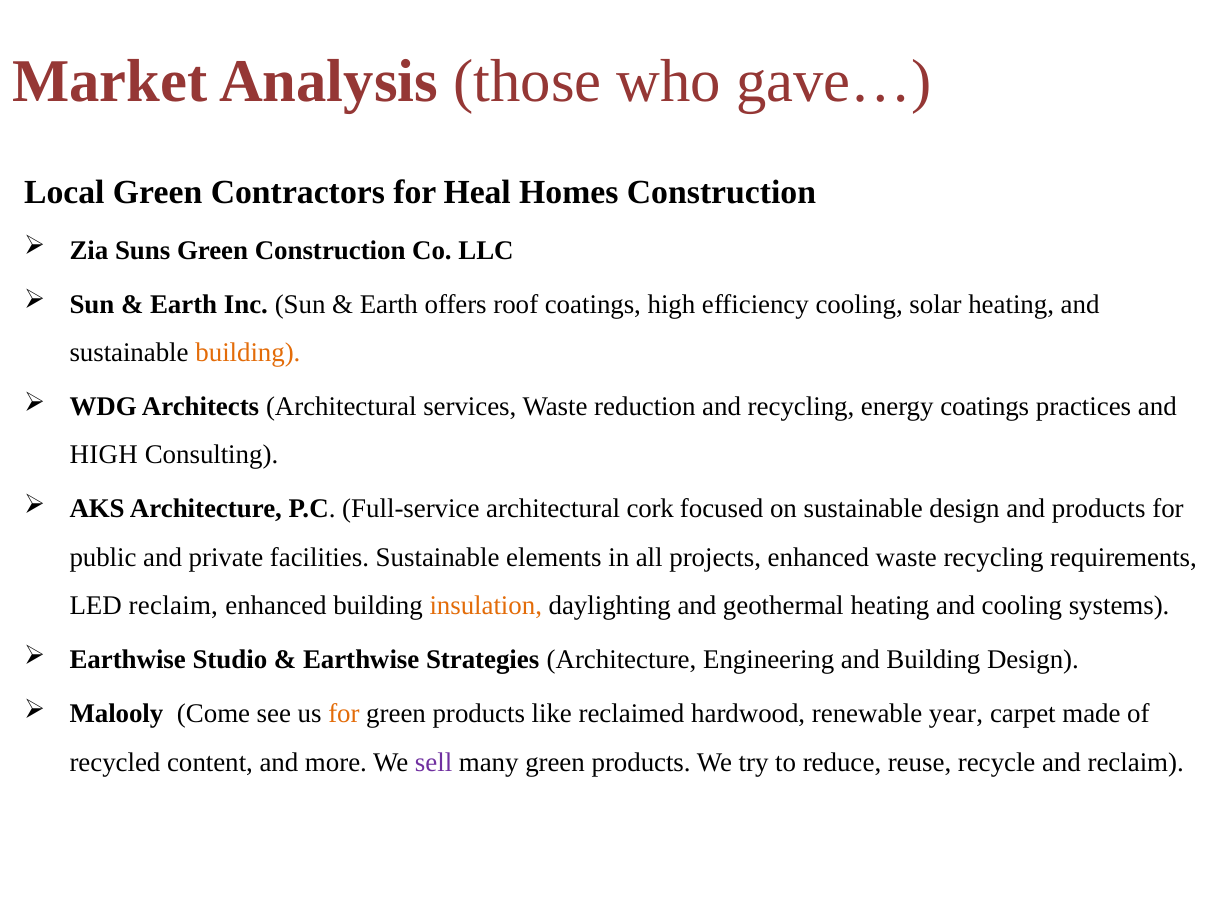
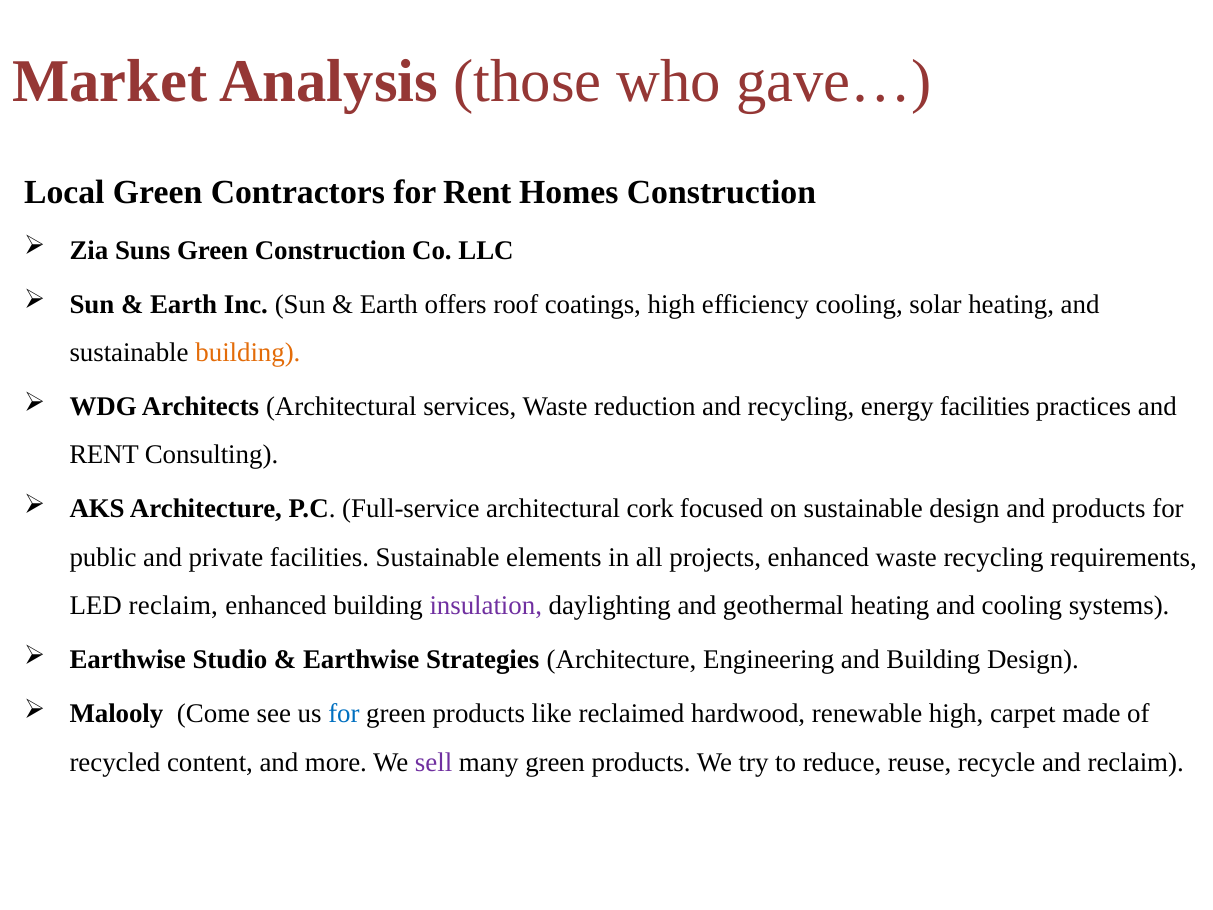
for Heal: Heal -> Rent
energy coatings: coatings -> facilities
HIGH at (104, 455): HIGH -> RENT
insulation colour: orange -> purple
for at (344, 713) colour: orange -> blue
renewable year: year -> high
